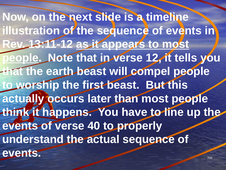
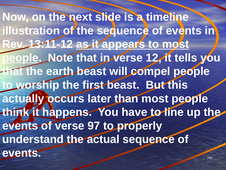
40: 40 -> 97
